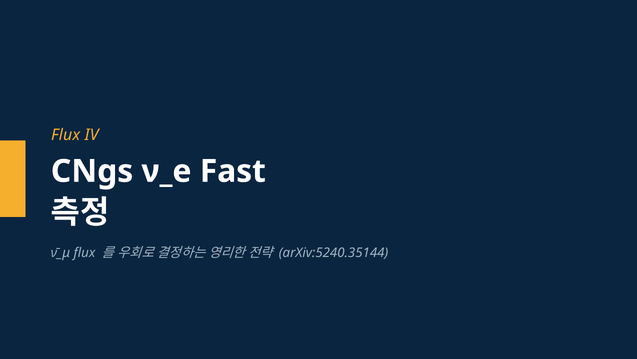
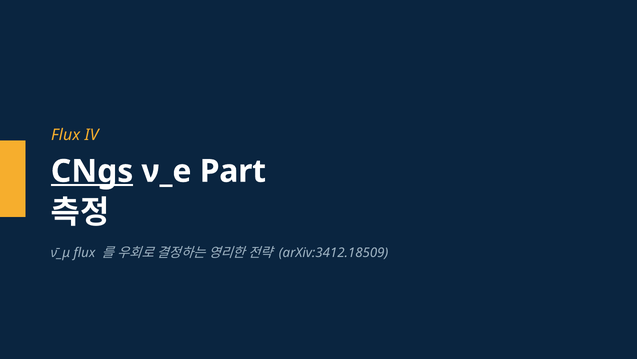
CNgs underline: none -> present
Fast: Fast -> Part
arXiv:5240.35144: arXiv:5240.35144 -> arXiv:3412.18509
